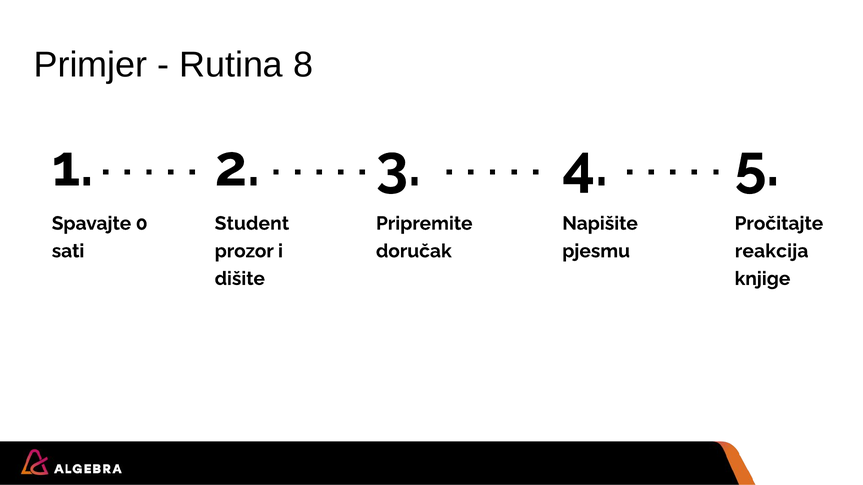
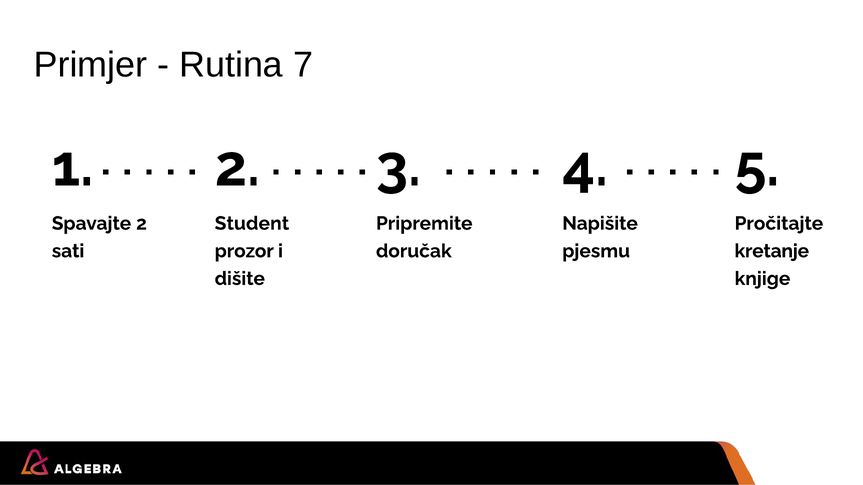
8: 8 -> 7
Spavajte 0: 0 -> 2
reakcija: reakcija -> kretanje
